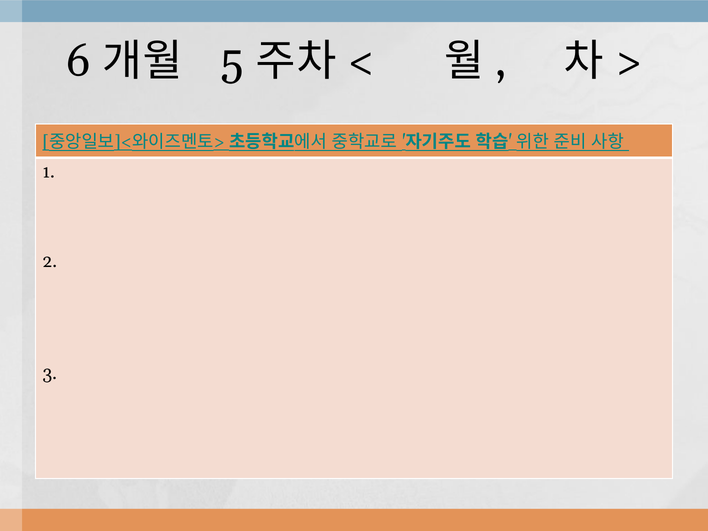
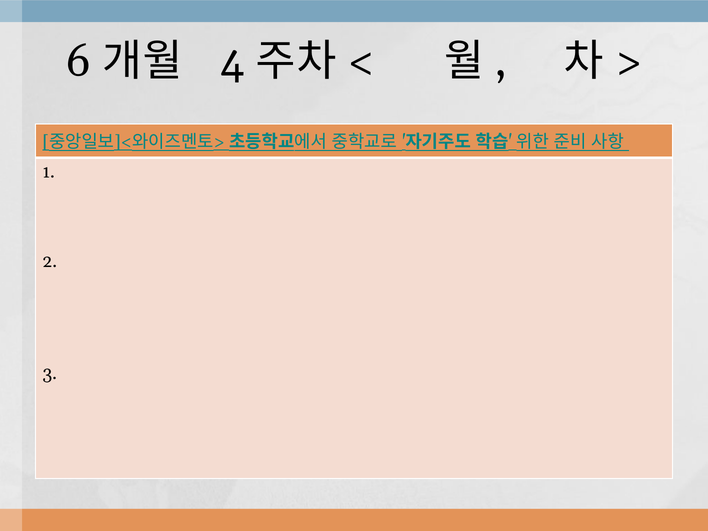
5: 5 -> 4
